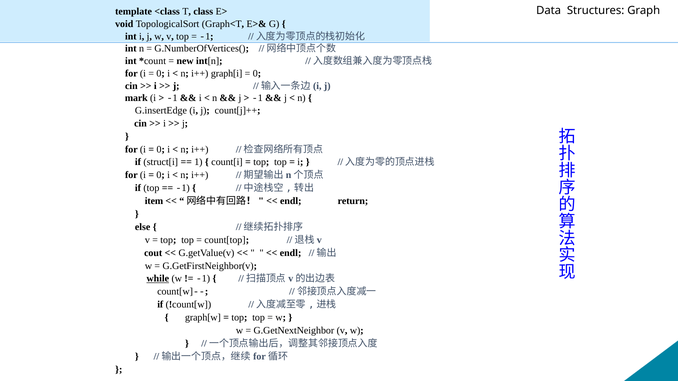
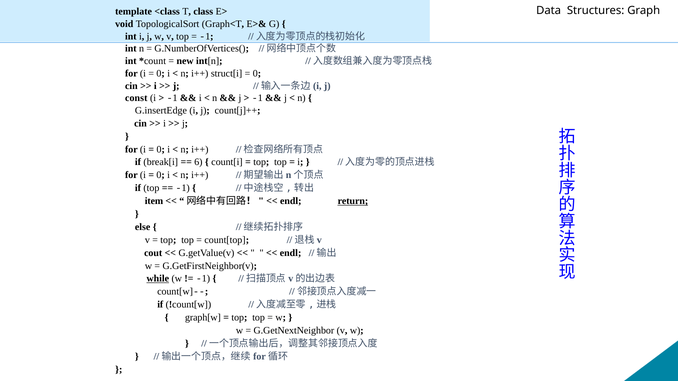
graph[i: graph[i -> struct[i
mark: mark -> const
struct[i: struct[i -> break[i
1: 1 -> 6
return underline: none -> present
